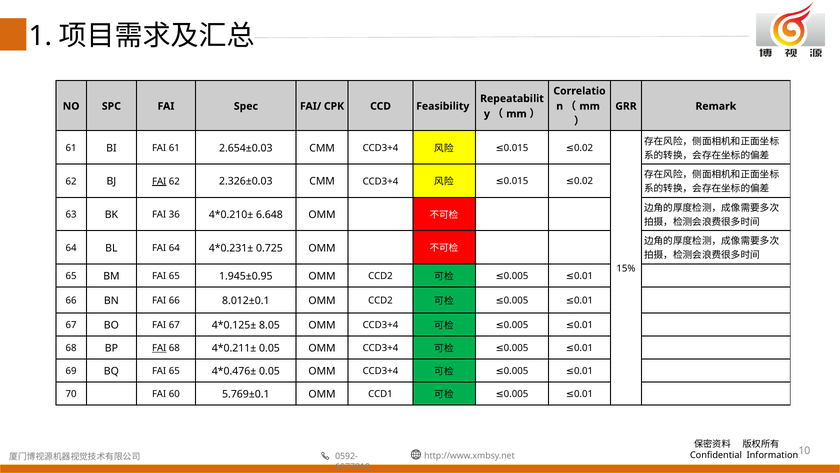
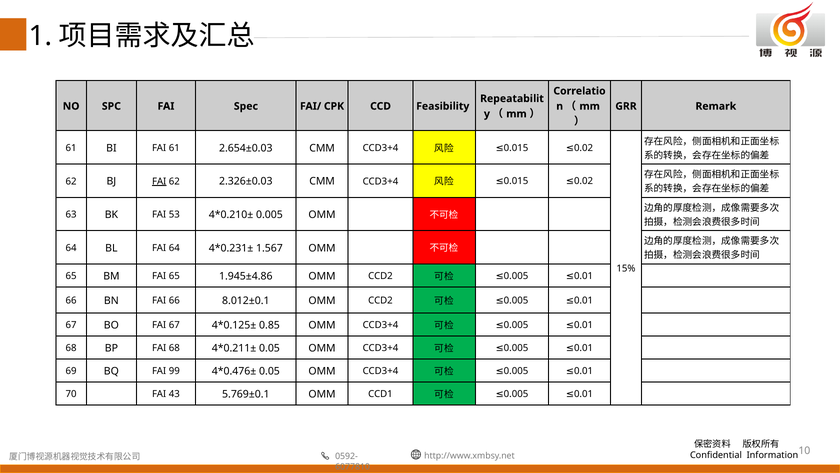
36: 36 -> 53
6.648: 6.648 -> 0.005
0.725: 0.725 -> 1.567
1.945±0.95: 1.945±0.95 -> 1.945±4.86
8.05: 8.05 -> 0.85
FAI at (159, 348) underline: present -> none
BQ FAI 65: 65 -> 99
60: 60 -> 43
